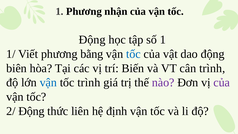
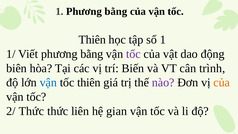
1 Phương nhận: nhận -> bằng
Động at (92, 40): Động -> Thiên
tốc at (133, 54) colour: blue -> purple
tốc trình: trình -> thiên
của at (222, 82) colour: purple -> orange
2/ Động: Động -> Thức
định: định -> gian
